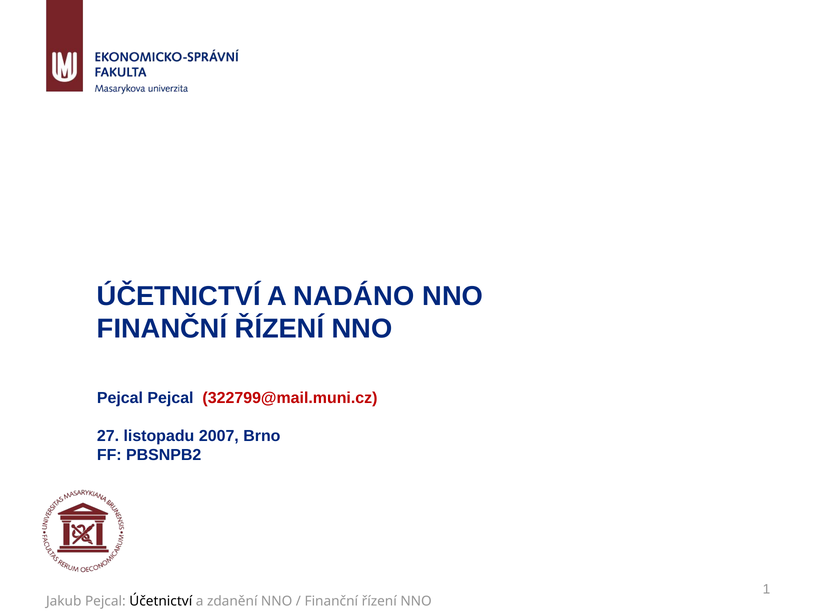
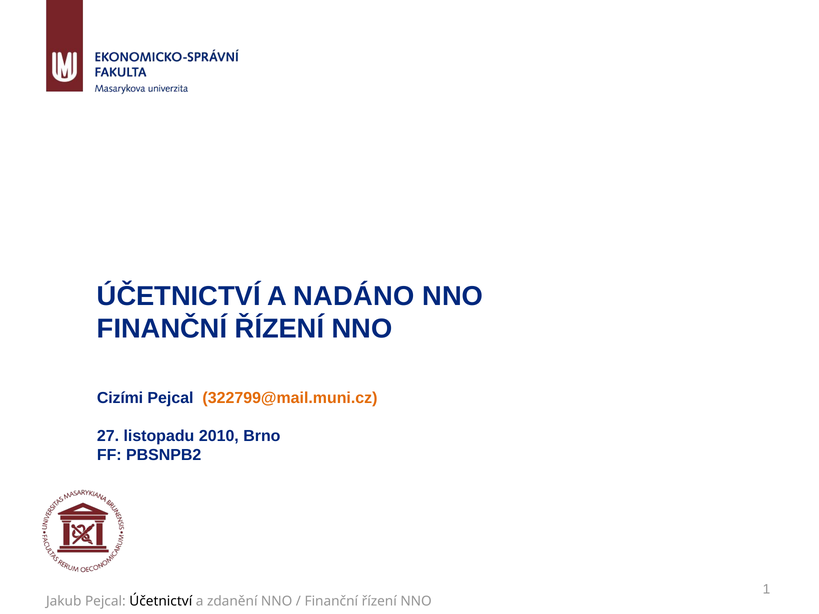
Pejcal at (120, 398): Pejcal -> Cizími
322799@mail.muni.cz colour: red -> orange
2007: 2007 -> 2010
